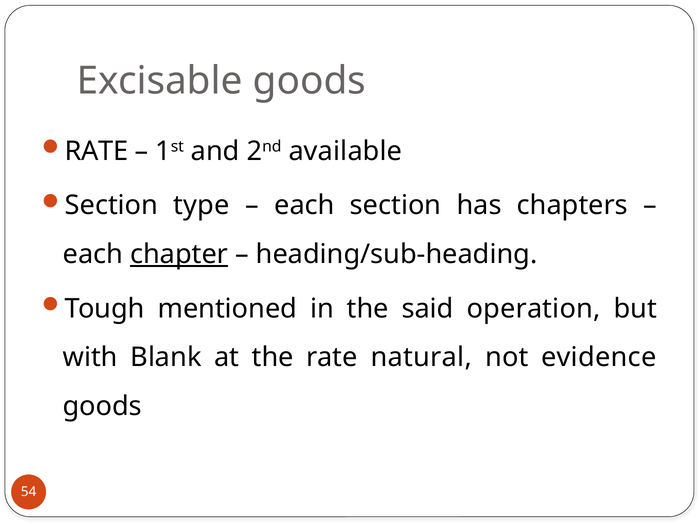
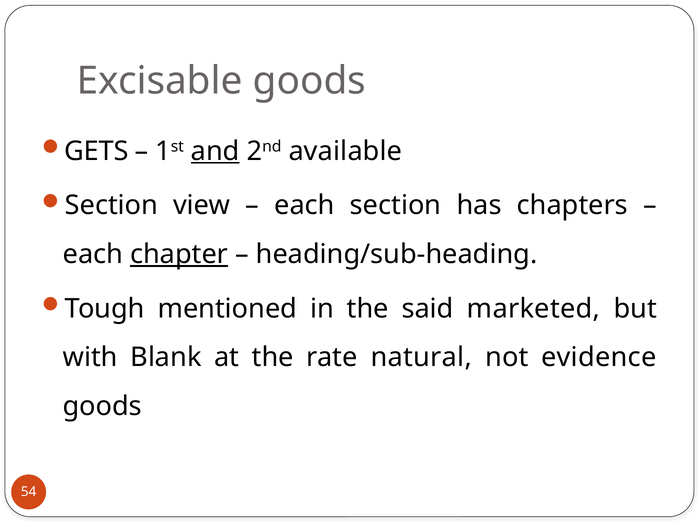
RATE at (96, 151): RATE -> GETS
and underline: none -> present
type: type -> view
operation: operation -> marketed
